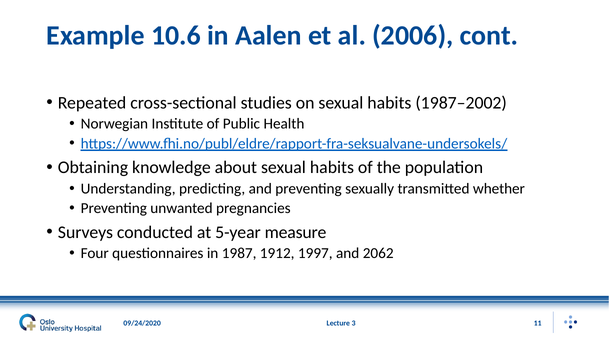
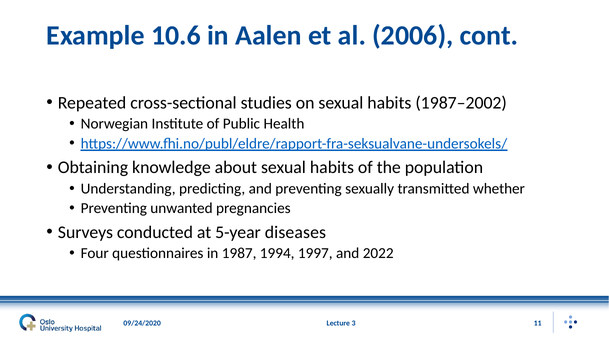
measure: measure -> diseases
1912: 1912 -> 1994
2062: 2062 -> 2022
